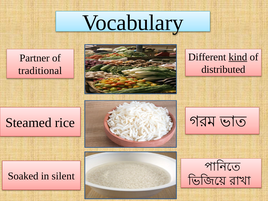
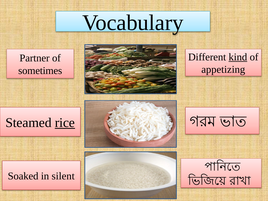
distributed: distributed -> appetizing
traditional: traditional -> sometimes
rice underline: none -> present
